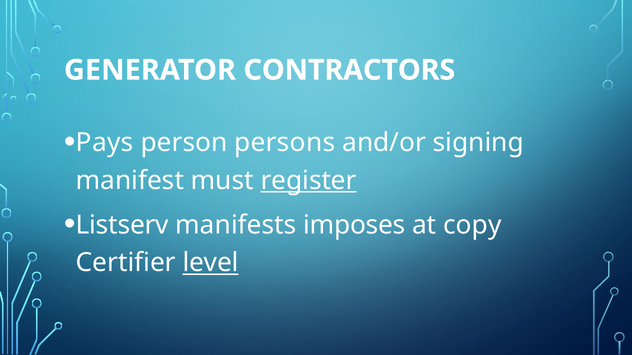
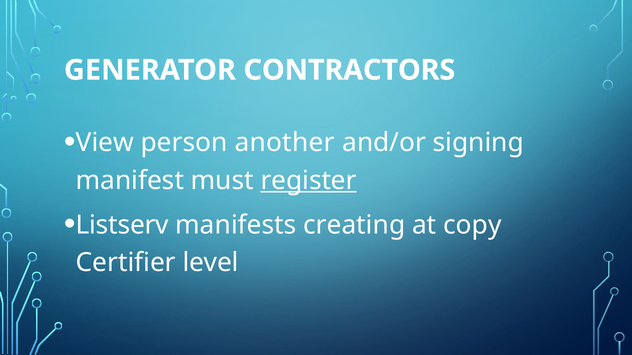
Pays: Pays -> View
persons: persons -> another
imposes: imposes -> creating
level underline: present -> none
